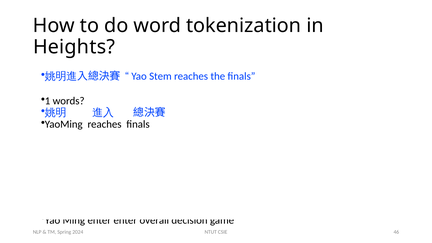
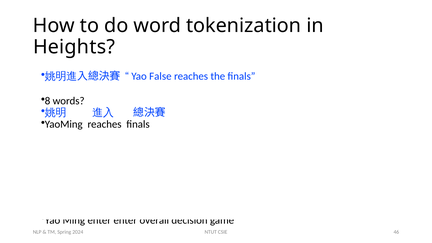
Stem: Stem -> False
1: 1 -> 8
